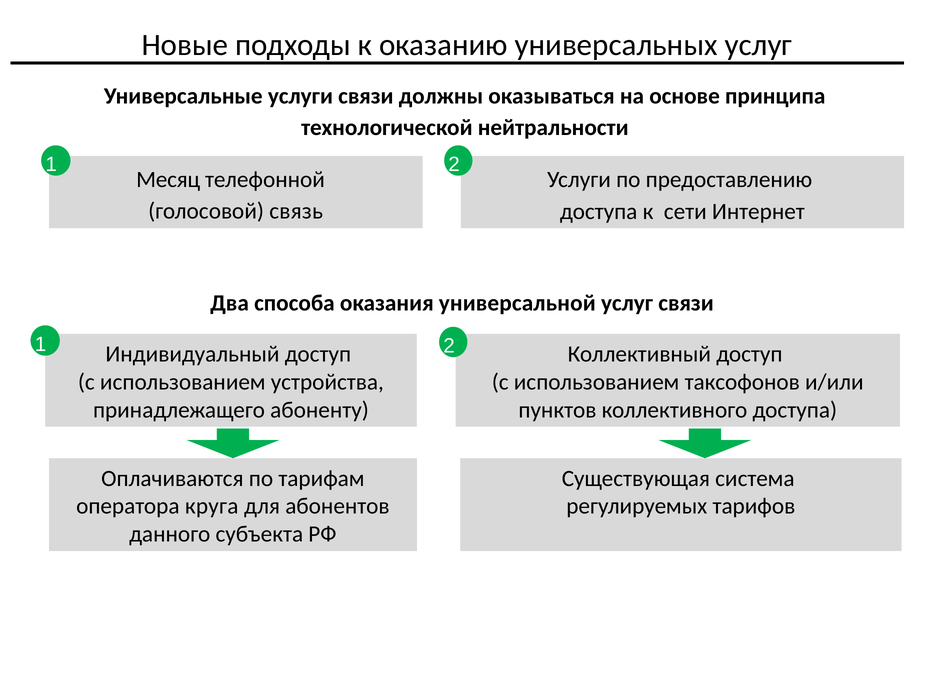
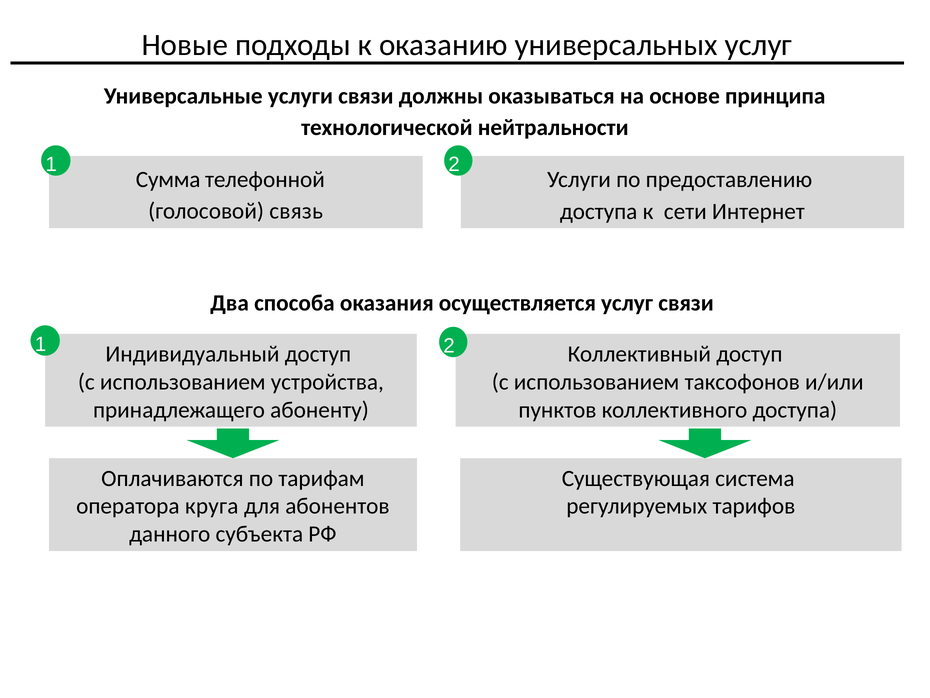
Месяц: Месяц -> Сумма
универсальной: универсальной -> осуществляется
